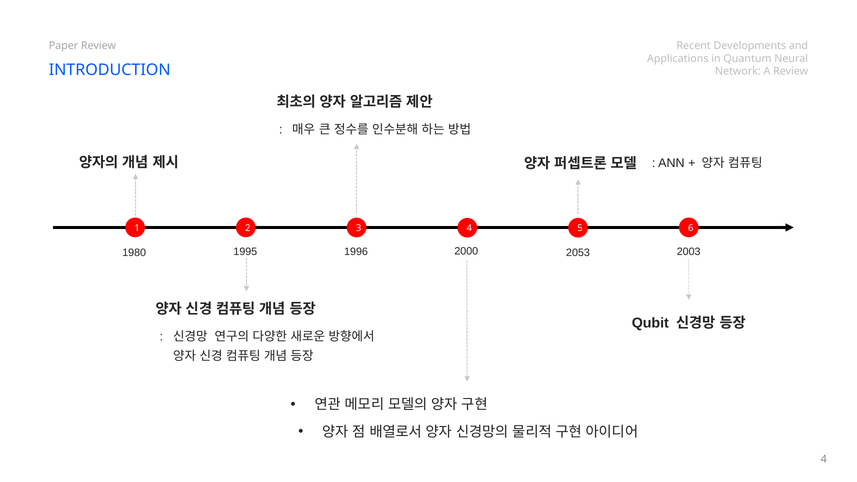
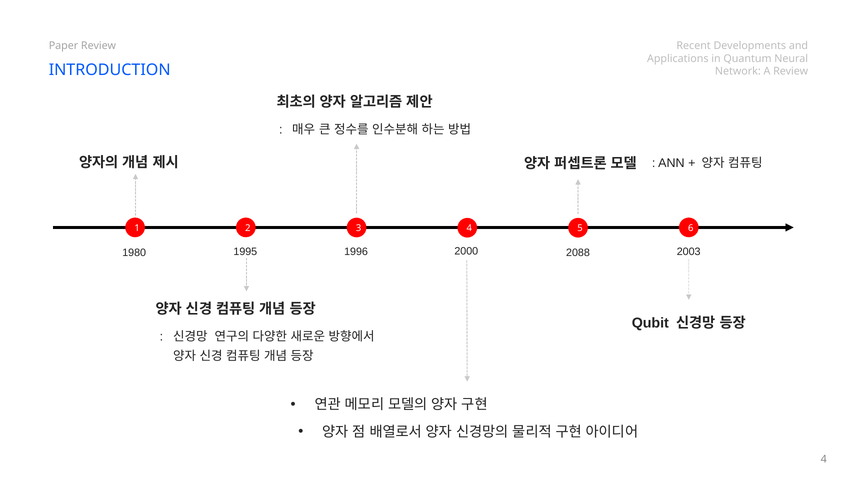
2053: 2053 -> 2088
